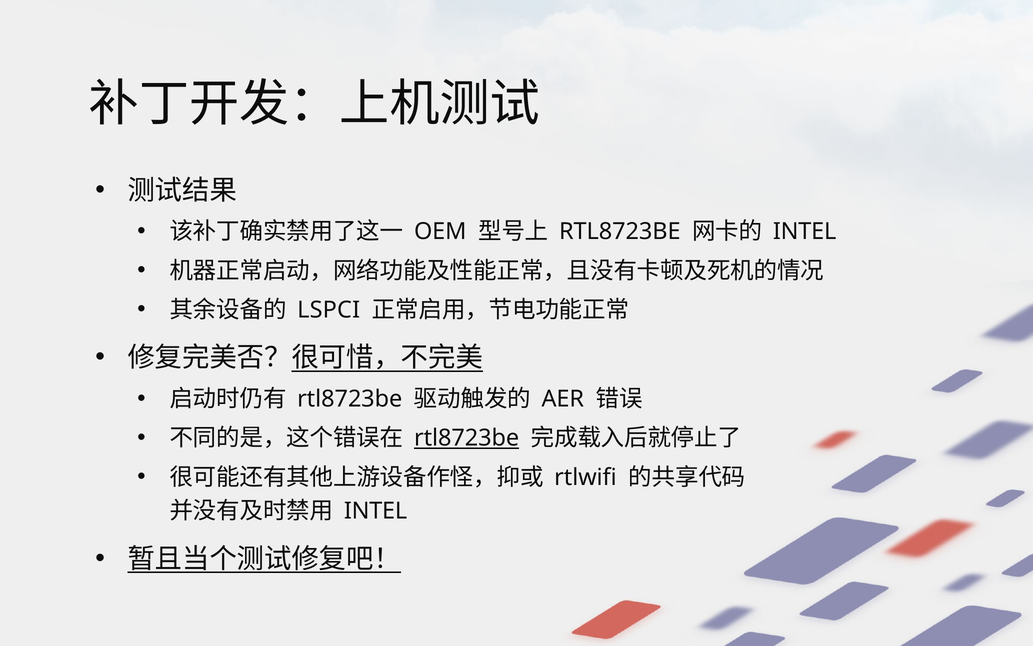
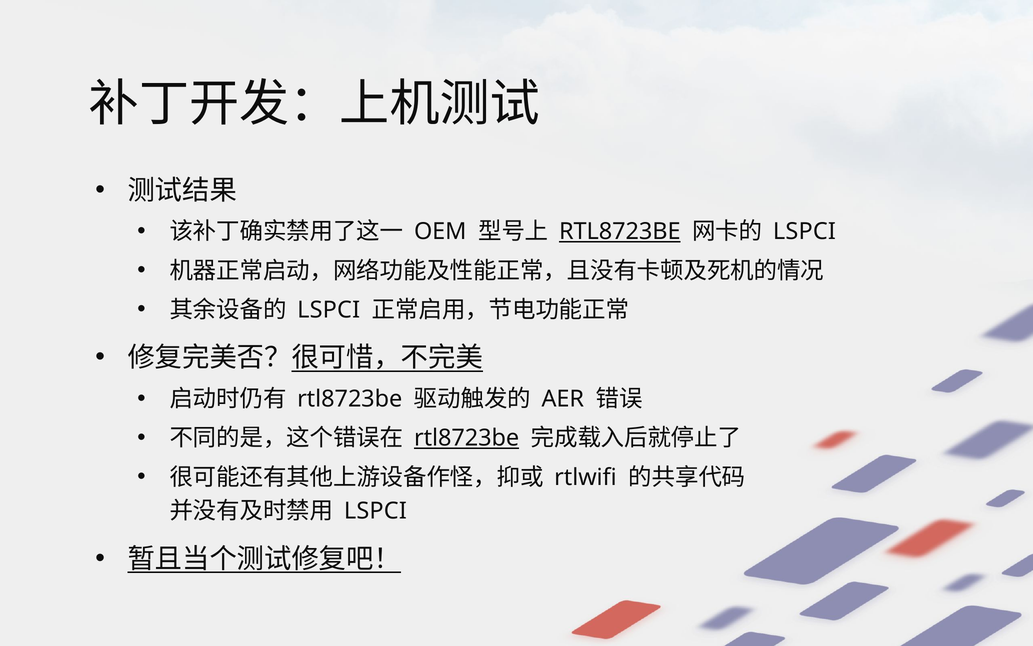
RTL8723BE at (620, 232) underline: none -> present
INTEL at (805, 232): INTEL -> LSPCI
INTEL at (376, 511): INTEL -> LSPCI
